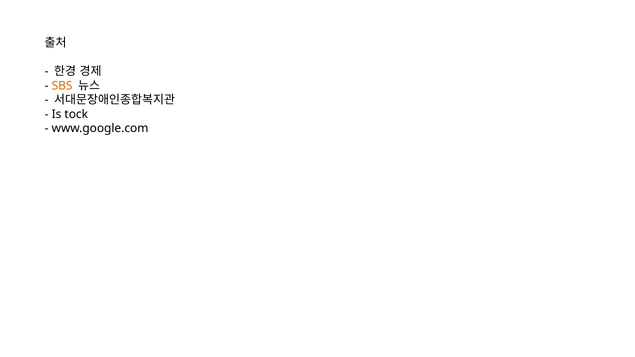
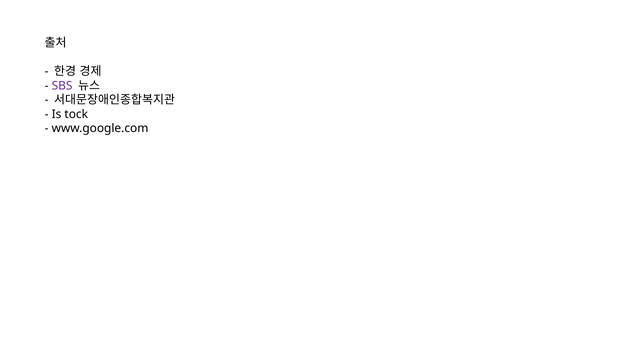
SBS colour: orange -> purple
